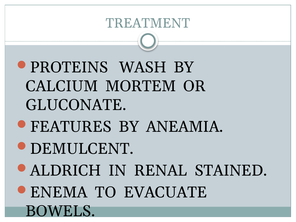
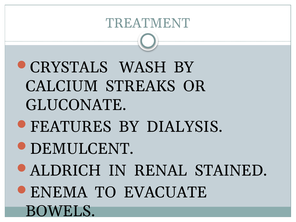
PROTEINS: PROTEINS -> CRYSTALS
MORTEM: MORTEM -> STREAKS
ANEAMIA: ANEAMIA -> DIALYSIS
